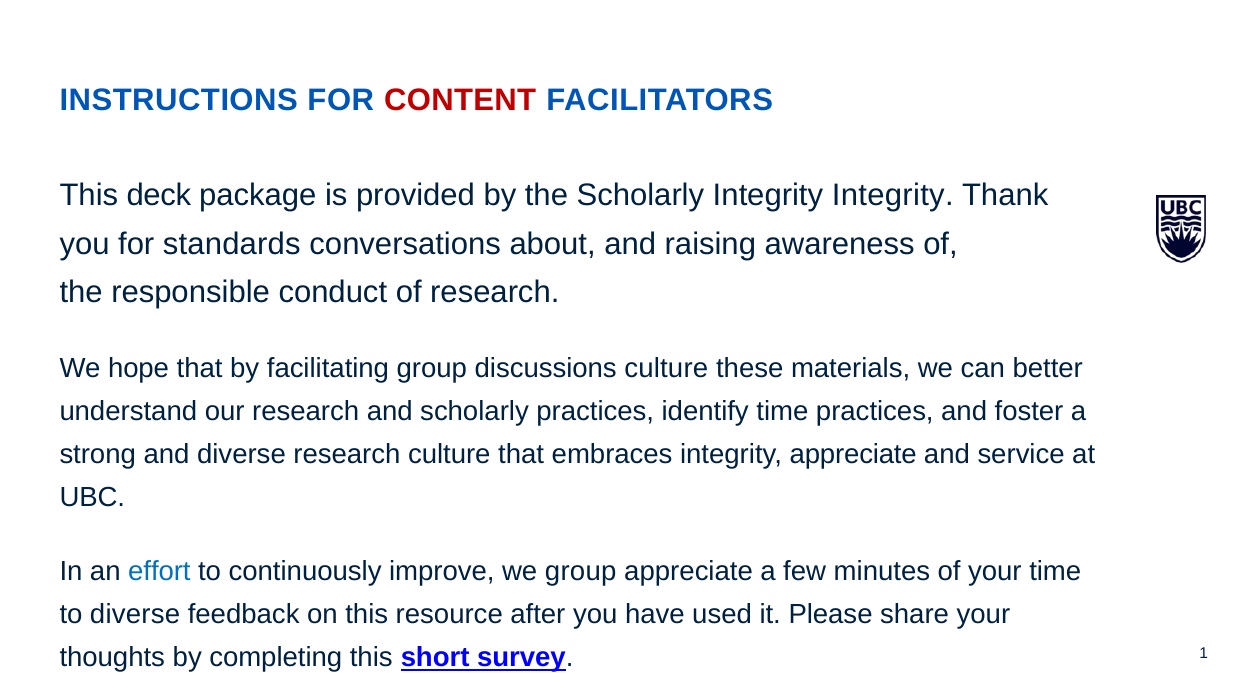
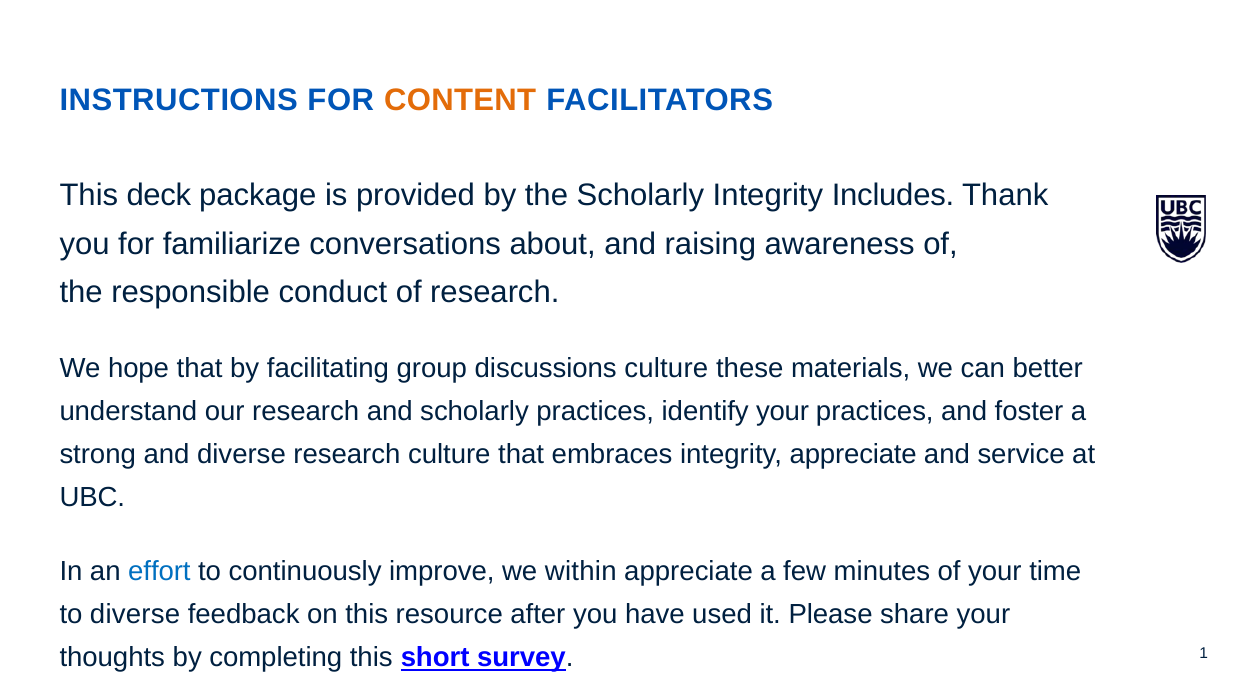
CONTENT colour: red -> orange
Integrity Integrity: Integrity -> Includes
standards: standards -> familiarize
identify time: time -> your
we group: group -> within
